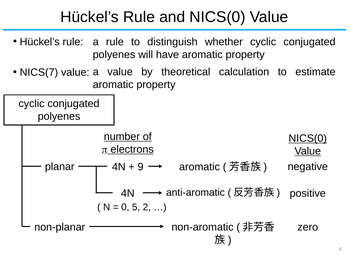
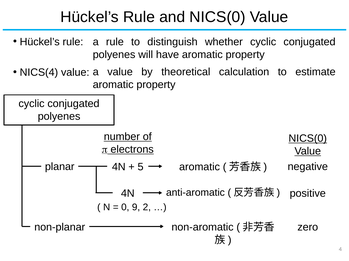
NICS(7: NICS(7 -> NICS(4
9: 9 -> 5
5: 5 -> 9
